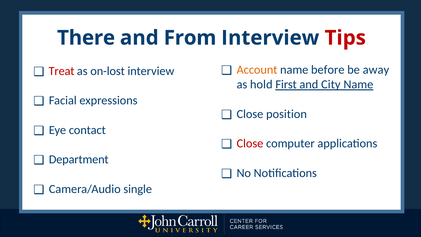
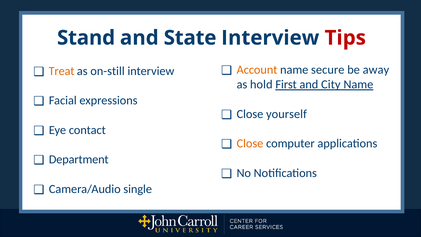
There: There -> Stand
and From: From -> State
name before: before -> secure
Treat colour: red -> orange
on-lost: on-lost -> on-still
position: position -> yourself
Close at (250, 143) colour: red -> orange
